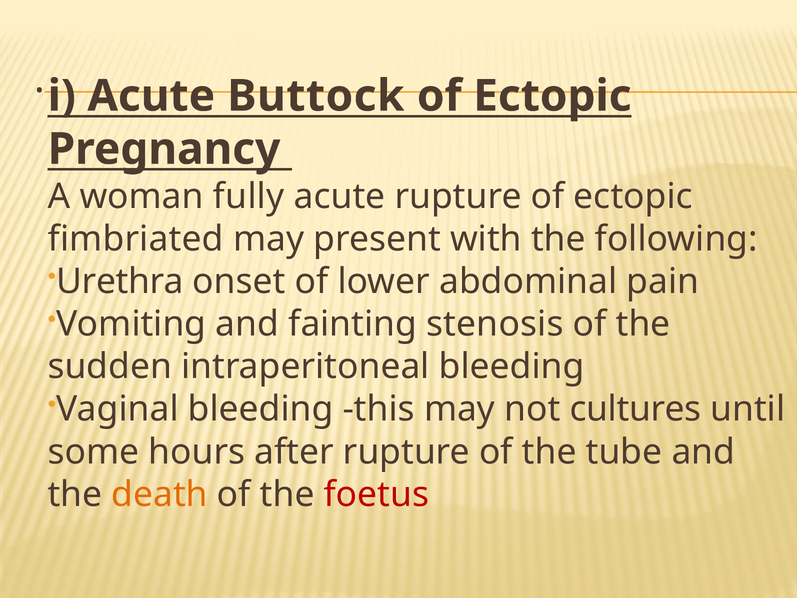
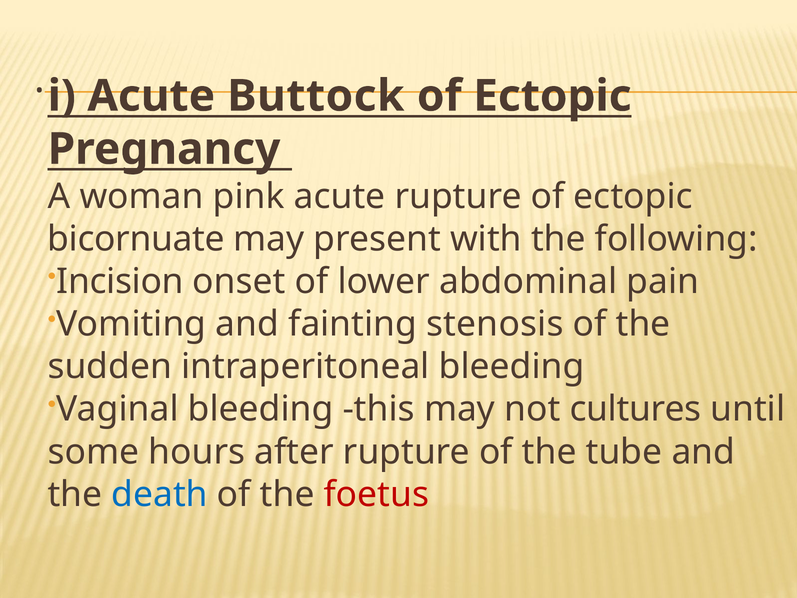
fully: fully -> pink
fimbriated: fimbriated -> bicornuate
Urethra: Urethra -> Incision
death colour: orange -> blue
